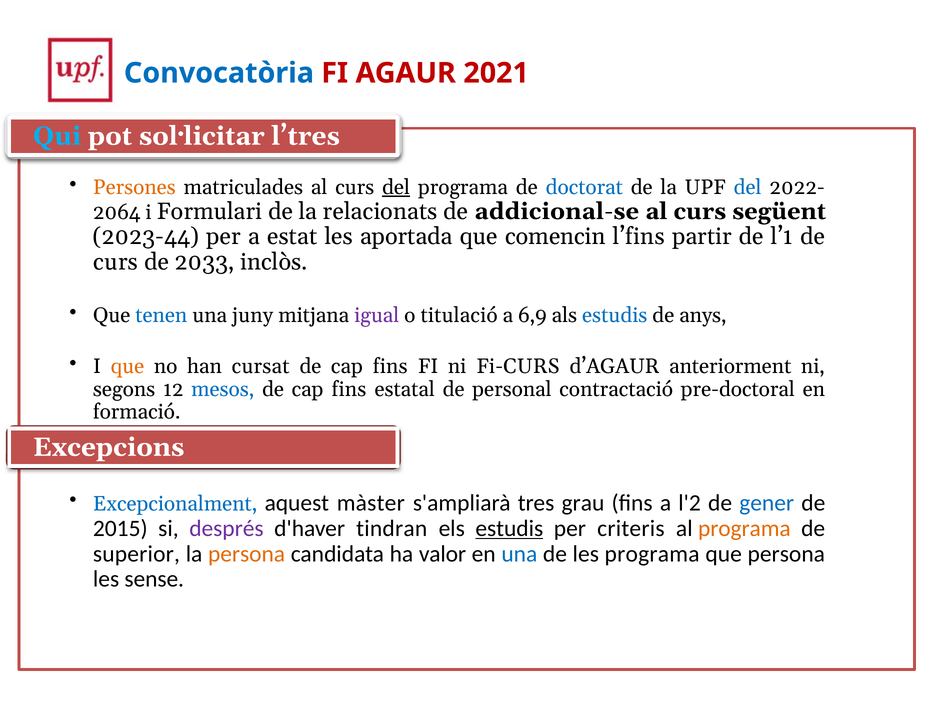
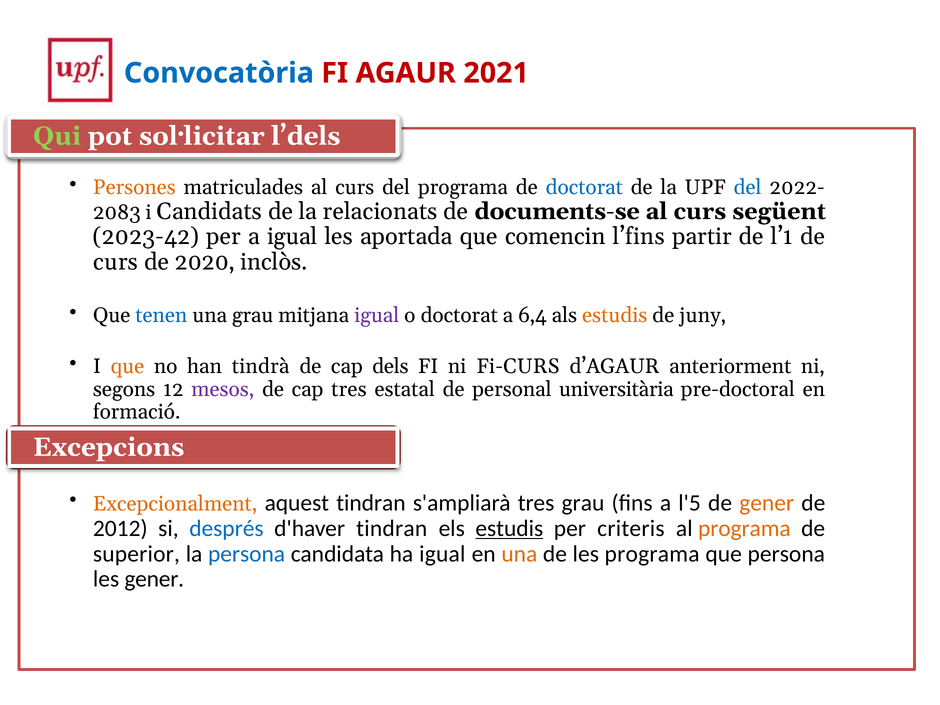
Qui colour: light blue -> light green
l’tres: l’tres -> l’dels
del at (396, 187) underline: present -> none
2064: 2064 -> 2083
Formulari: Formulari -> Candidats
addicional-se: addicional-se -> documents-se
2023-44: 2023-44 -> 2023-42
a estat: estat -> igual
2033: 2033 -> 2020
una juny: juny -> grau
o titulació: titulació -> doctorat
6,9: 6,9 -> 6,4
estudis at (615, 315) colour: blue -> orange
anys: anys -> juny
cursat: cursat -> tindrà
fins at (390, 367): fins -> dels
mesos colour: blue -> purple
fins at (349, 389): fins -> tres
contractació: contractació -> universitària
Excepcionalment colour: blue -> orange
aquest màster: màster -> tindran
l'2: l'2 -> l'5
gener at (767, 503) colour: blue -> orange
2015: 2015 -> 2012
després colour: purple -> blue
persona at (247, 554) colour: orange -> blue
ha valor: valor -> igual
una at (519, 554) colour: blue -> orange
les sense: sense -> gener
